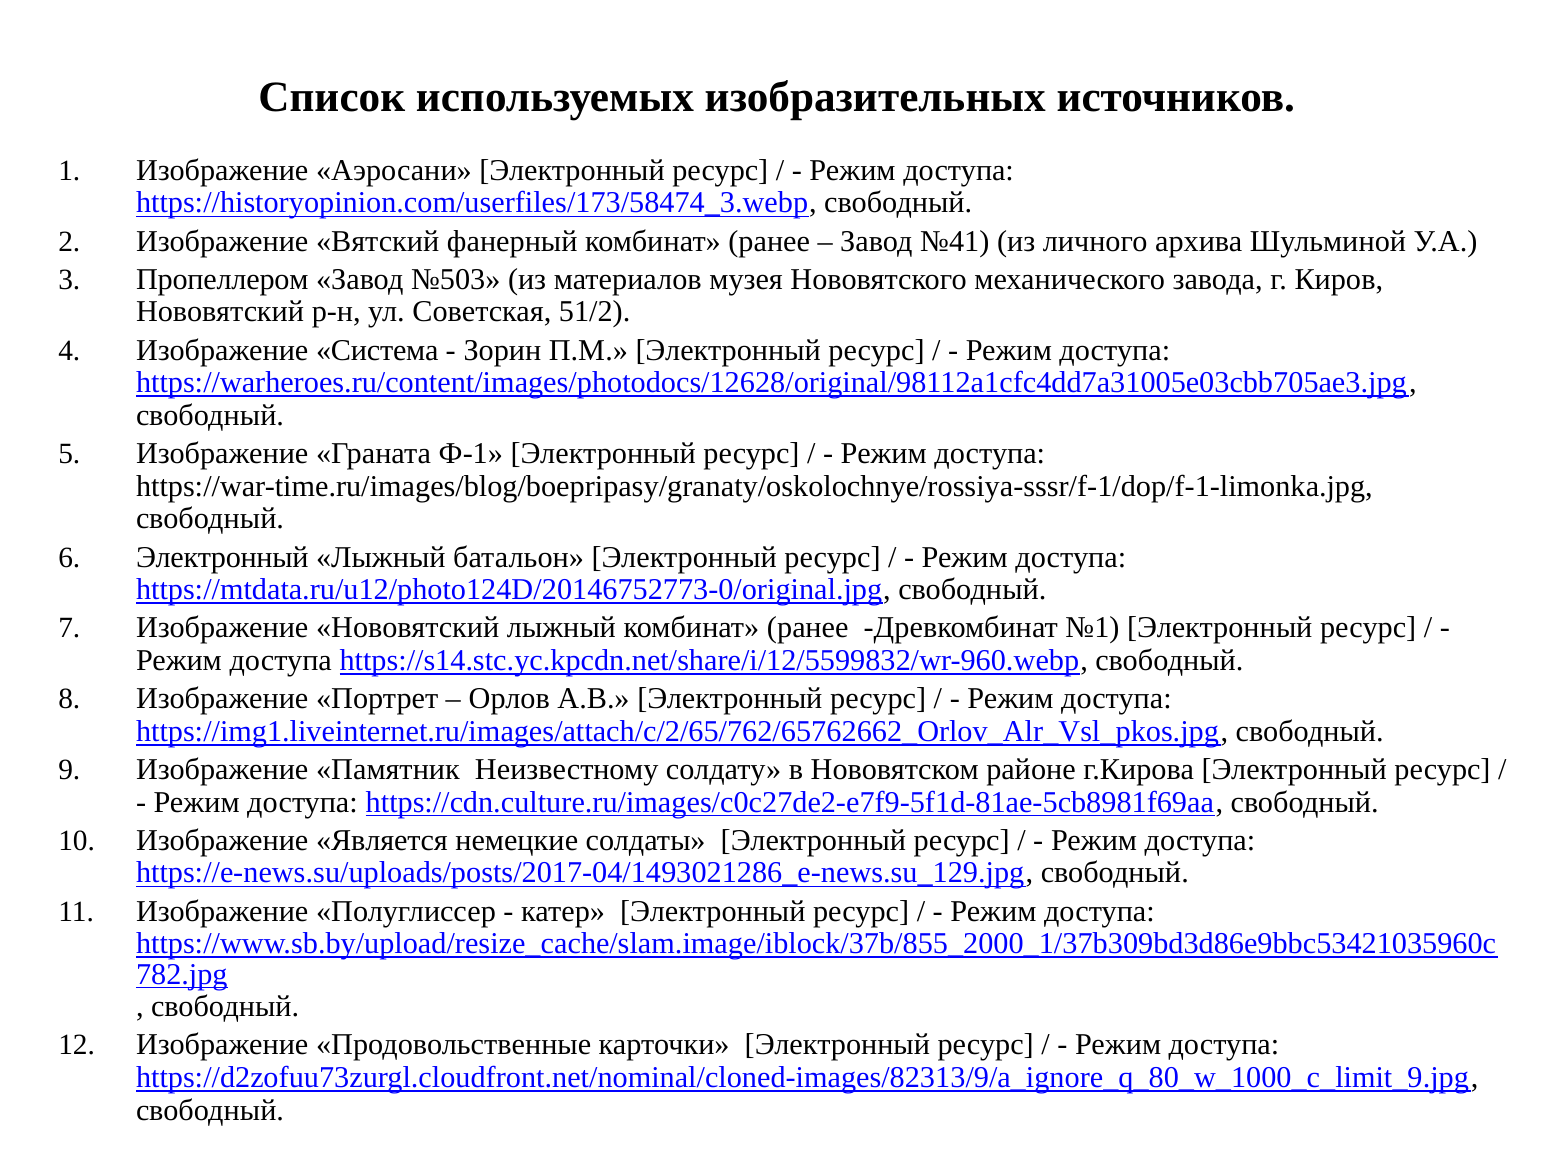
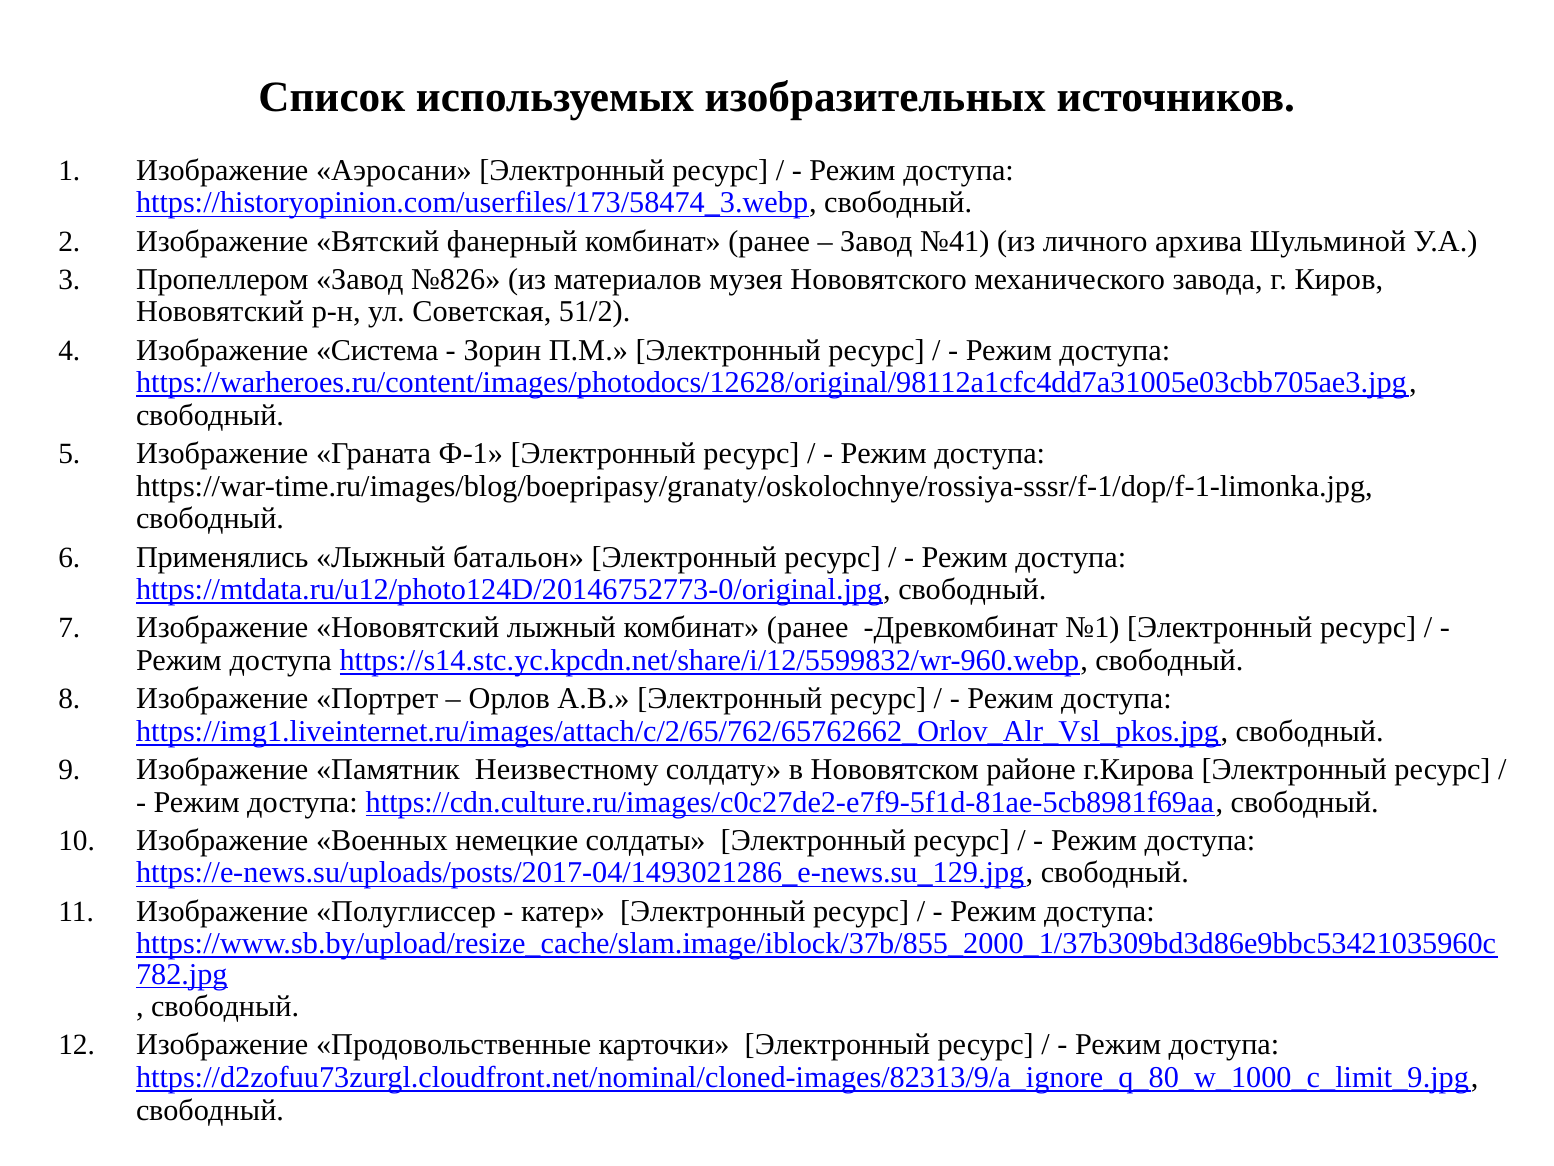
№503: №503 -> №826
Электронный at (222, 557): Электронный -> Применялись
Является: Является -> Военных
